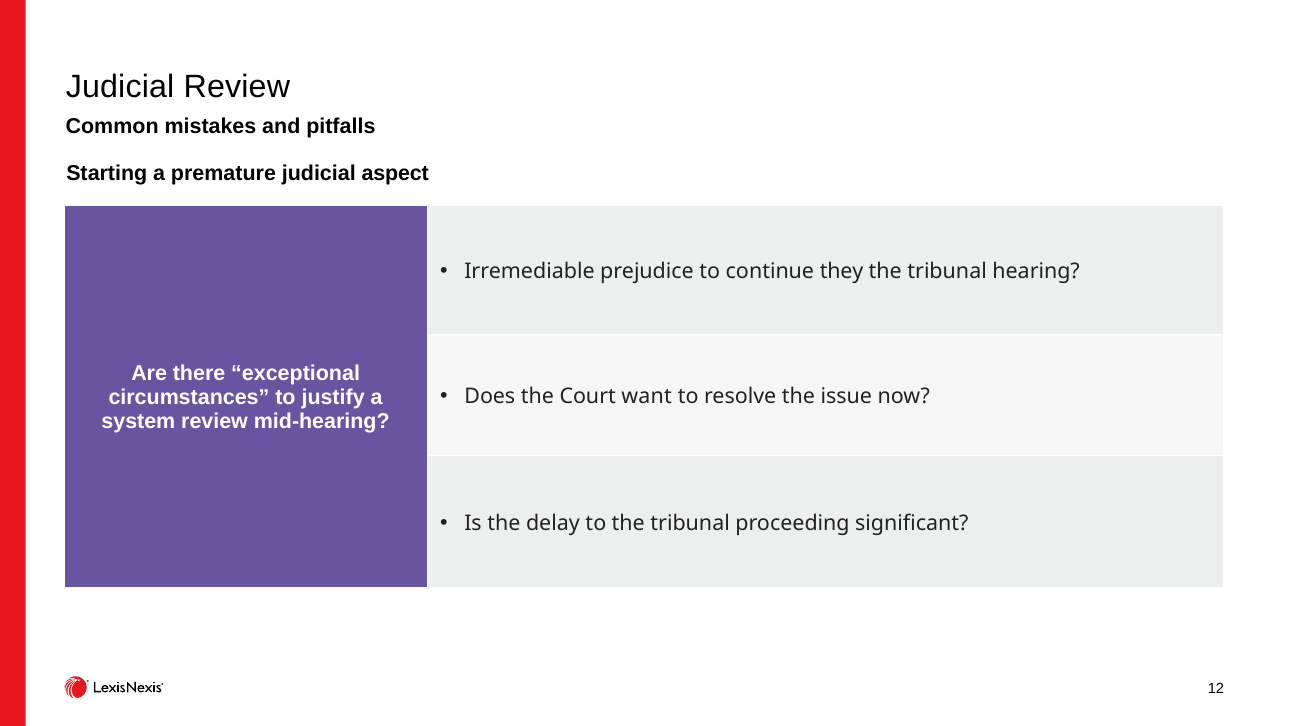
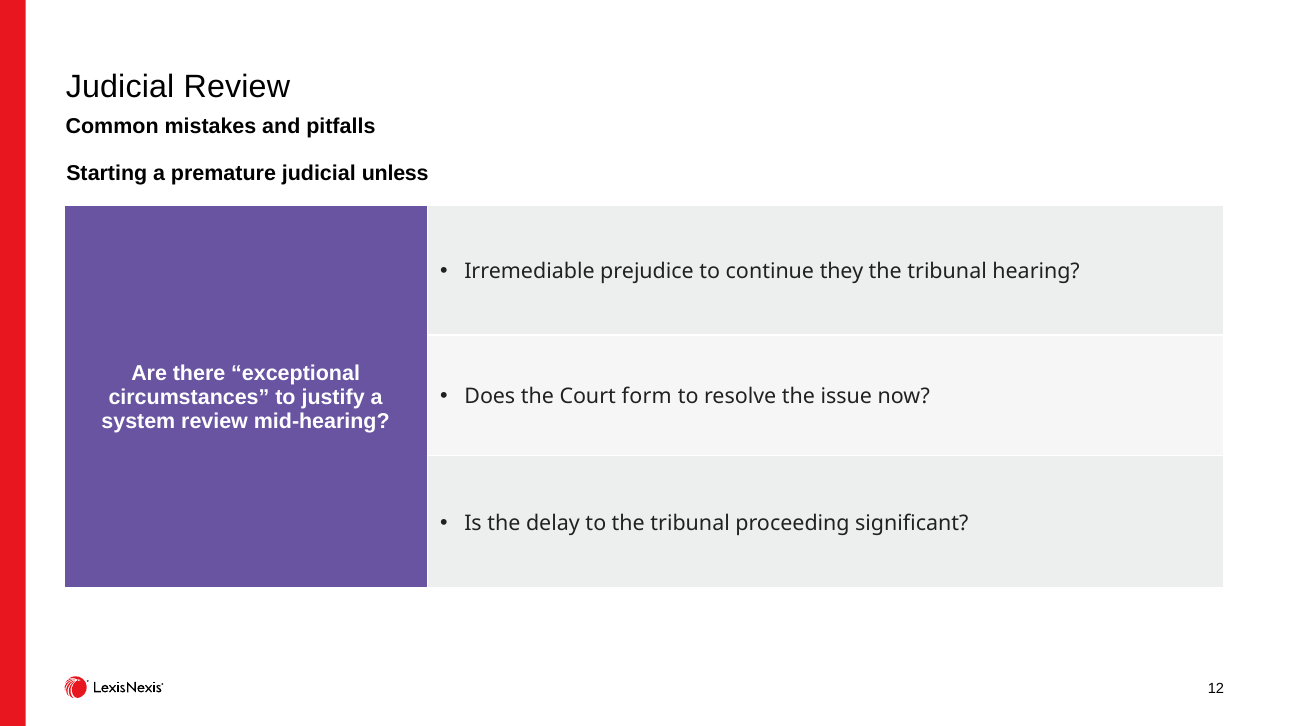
aspect: aspect -> unless
want: want -> form
